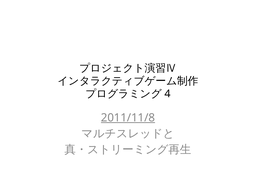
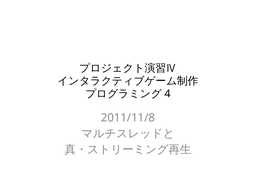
2011/11/8 underline: present -> none
